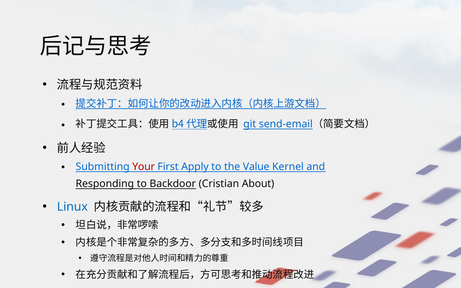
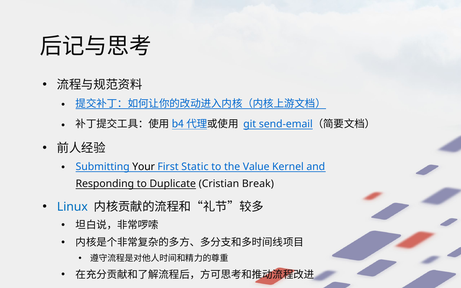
Your colour: red -> black
Apply: Apply -> Static
Backdoor: Backdoor -> Duplicate
About: About -> Break
